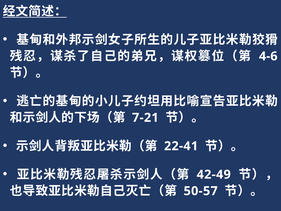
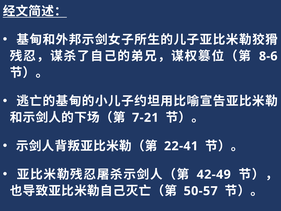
4-6: 4-6 -> 8-6
